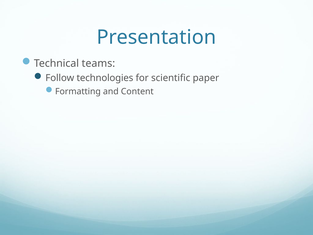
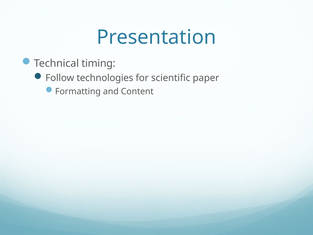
teams: teams -> timing
